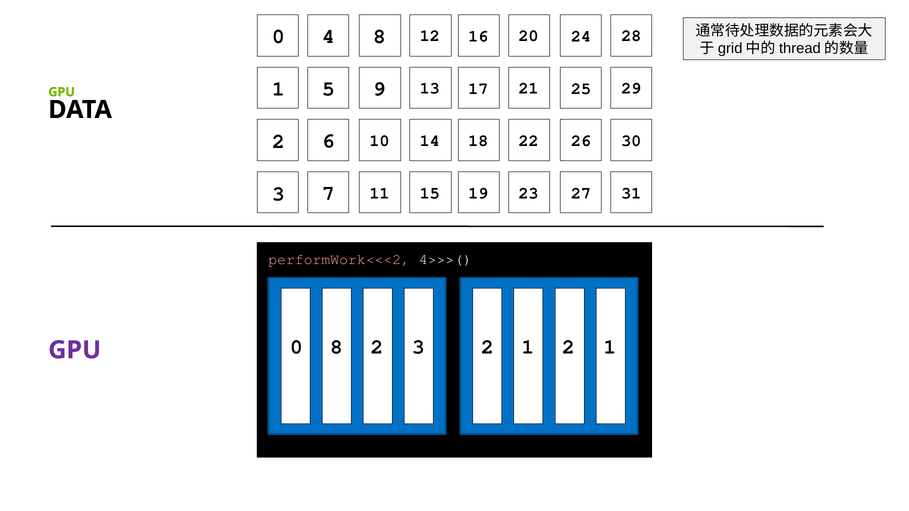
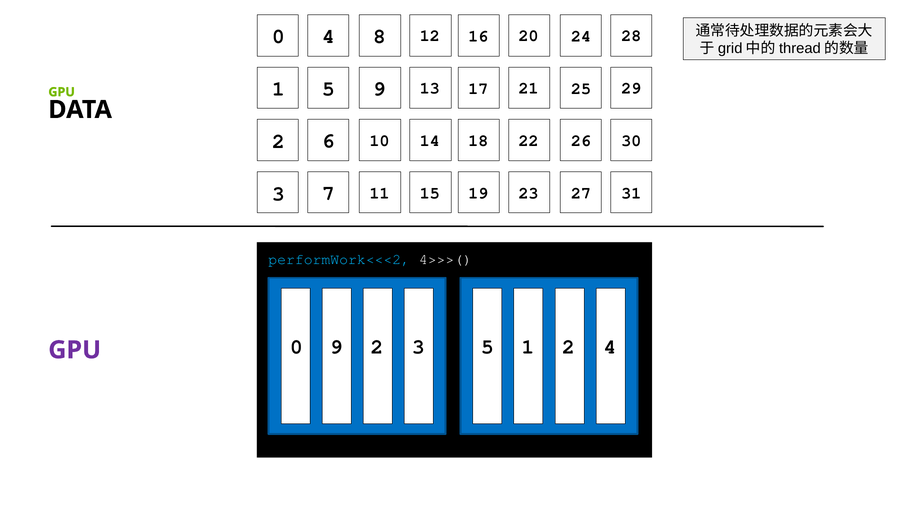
performWork<<<2 colour: pink -> light blue
0 8: 8 -> 9
3 2: 2 -> 5
1 2 1: 1 -> 4
